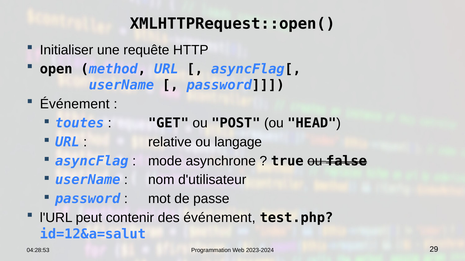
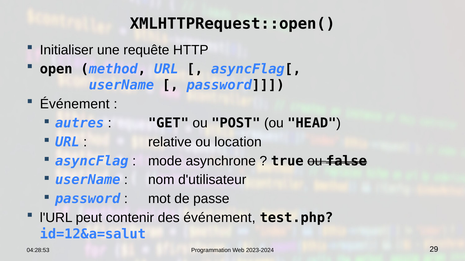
toutes: toutes -> autres
langage: langage -> location
